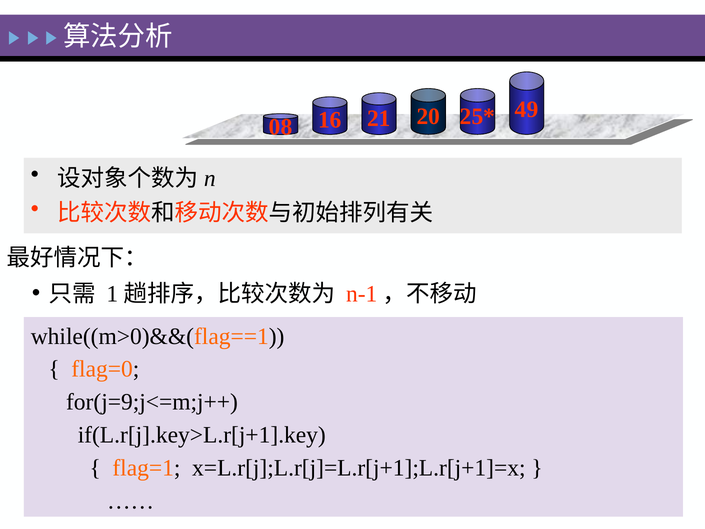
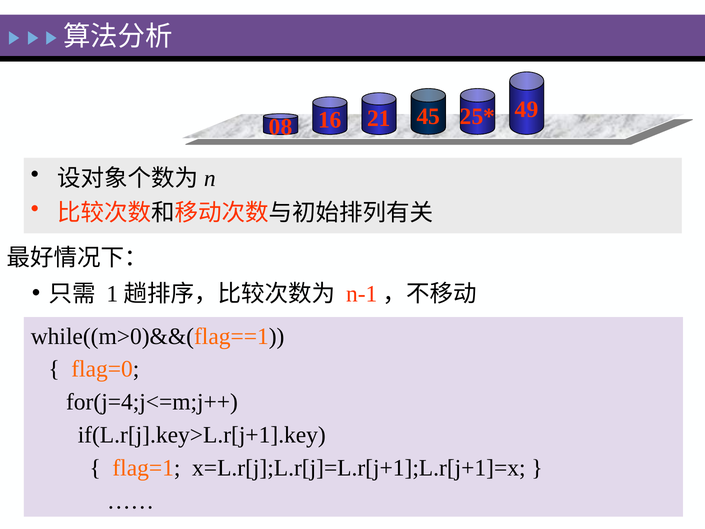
20: 20 -> 45
for(j=9;j<=m;j++: for(j=9;j<=m;j++ -> for(j=4;j<=m;j++
